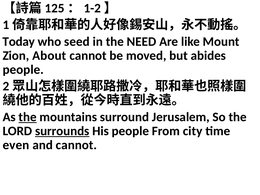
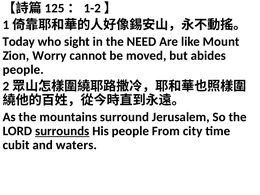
seed: seed -> sight
About: About -> Worry
the at (28, 117) underline: present -> none
even: even -> cubit
and cannot: cannot -> waters
